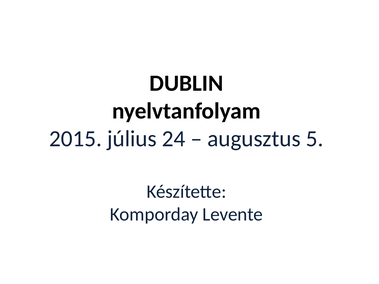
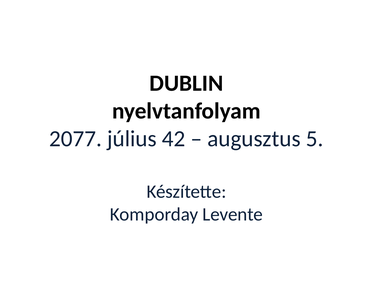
2015: 2015 -> 2077
24: 24 -> 42
